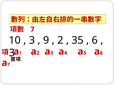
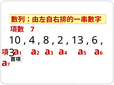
3 at (32, 41): 3 -> 4
9: 9 -> 8
35: 35 -> 13
